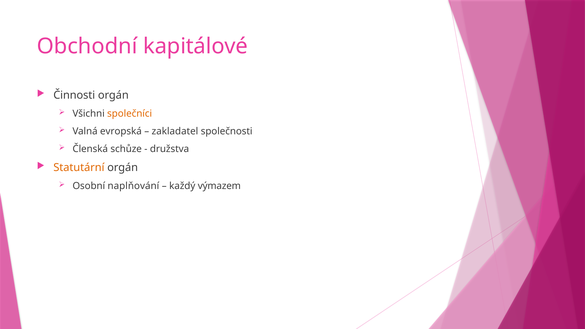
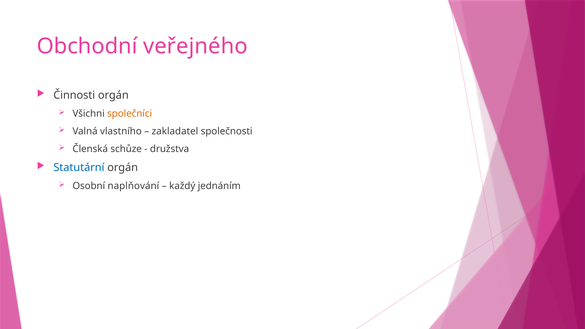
kapitálové: kapitálové -> veřejného
evropská: evropská -> vlastního
Statutární colour: orange -> blue
výmazem: výmazem -> jednáním
